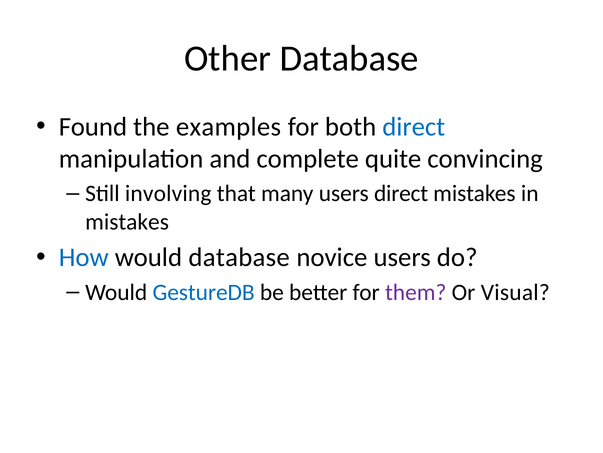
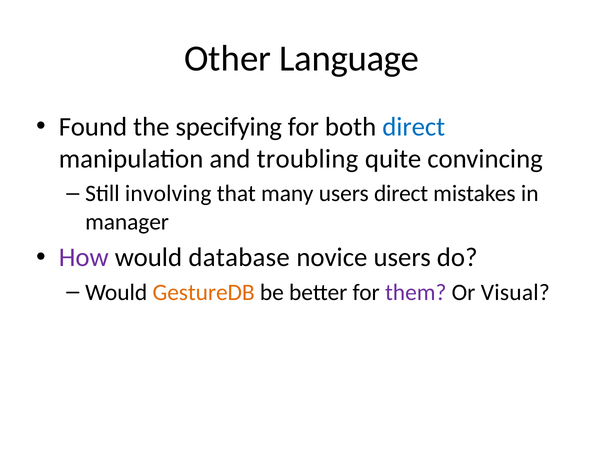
Other Database: Database -> Language
examples: examples -> specifying
complete: complete -> troubling
mistakes at (127, 221): mistakes -> manager
How colour: blue -> purple
GestureDB colour: blue -> orange
